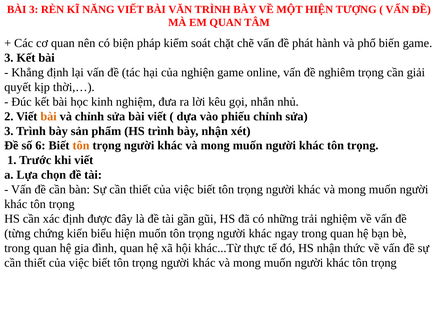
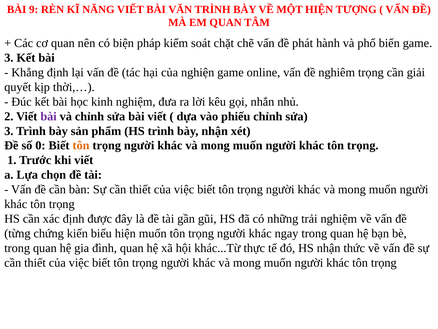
BÀI 3: 3 -> 9
bài at (49, 116) colour: orange -> purple
6: 6 -> 0
